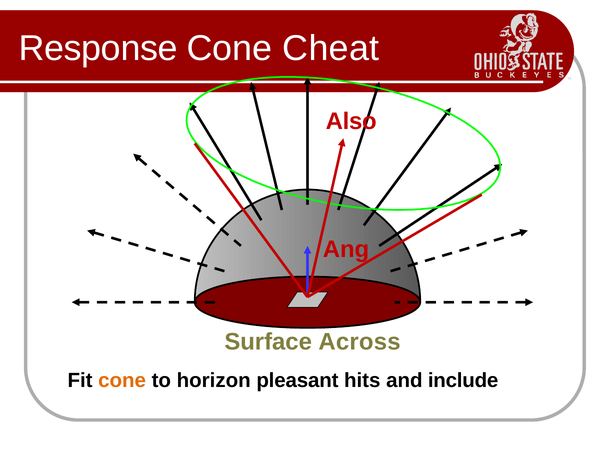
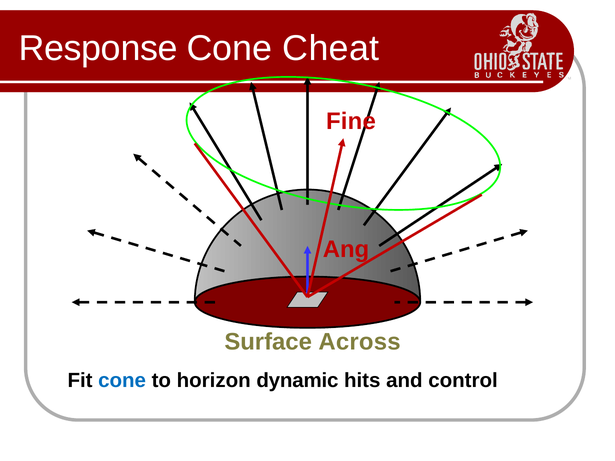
Also: Also -> Fine
cone at (122, 381) colour: orange -> blue
pleasant: pleasant -> dynamic
include: include -> control
